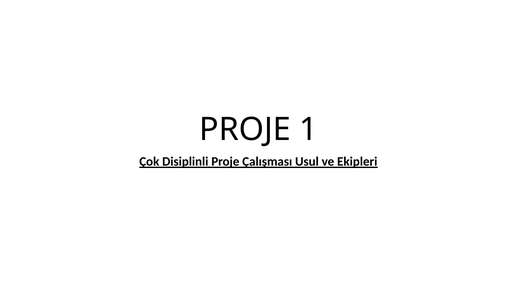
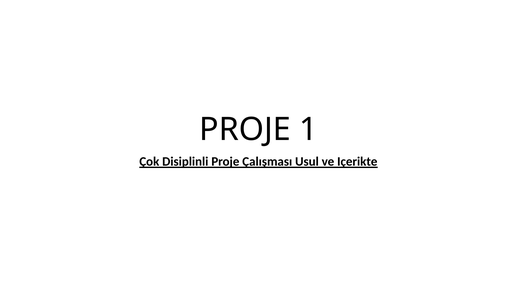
Ekipleri: Ekipleri -> Içerikte
